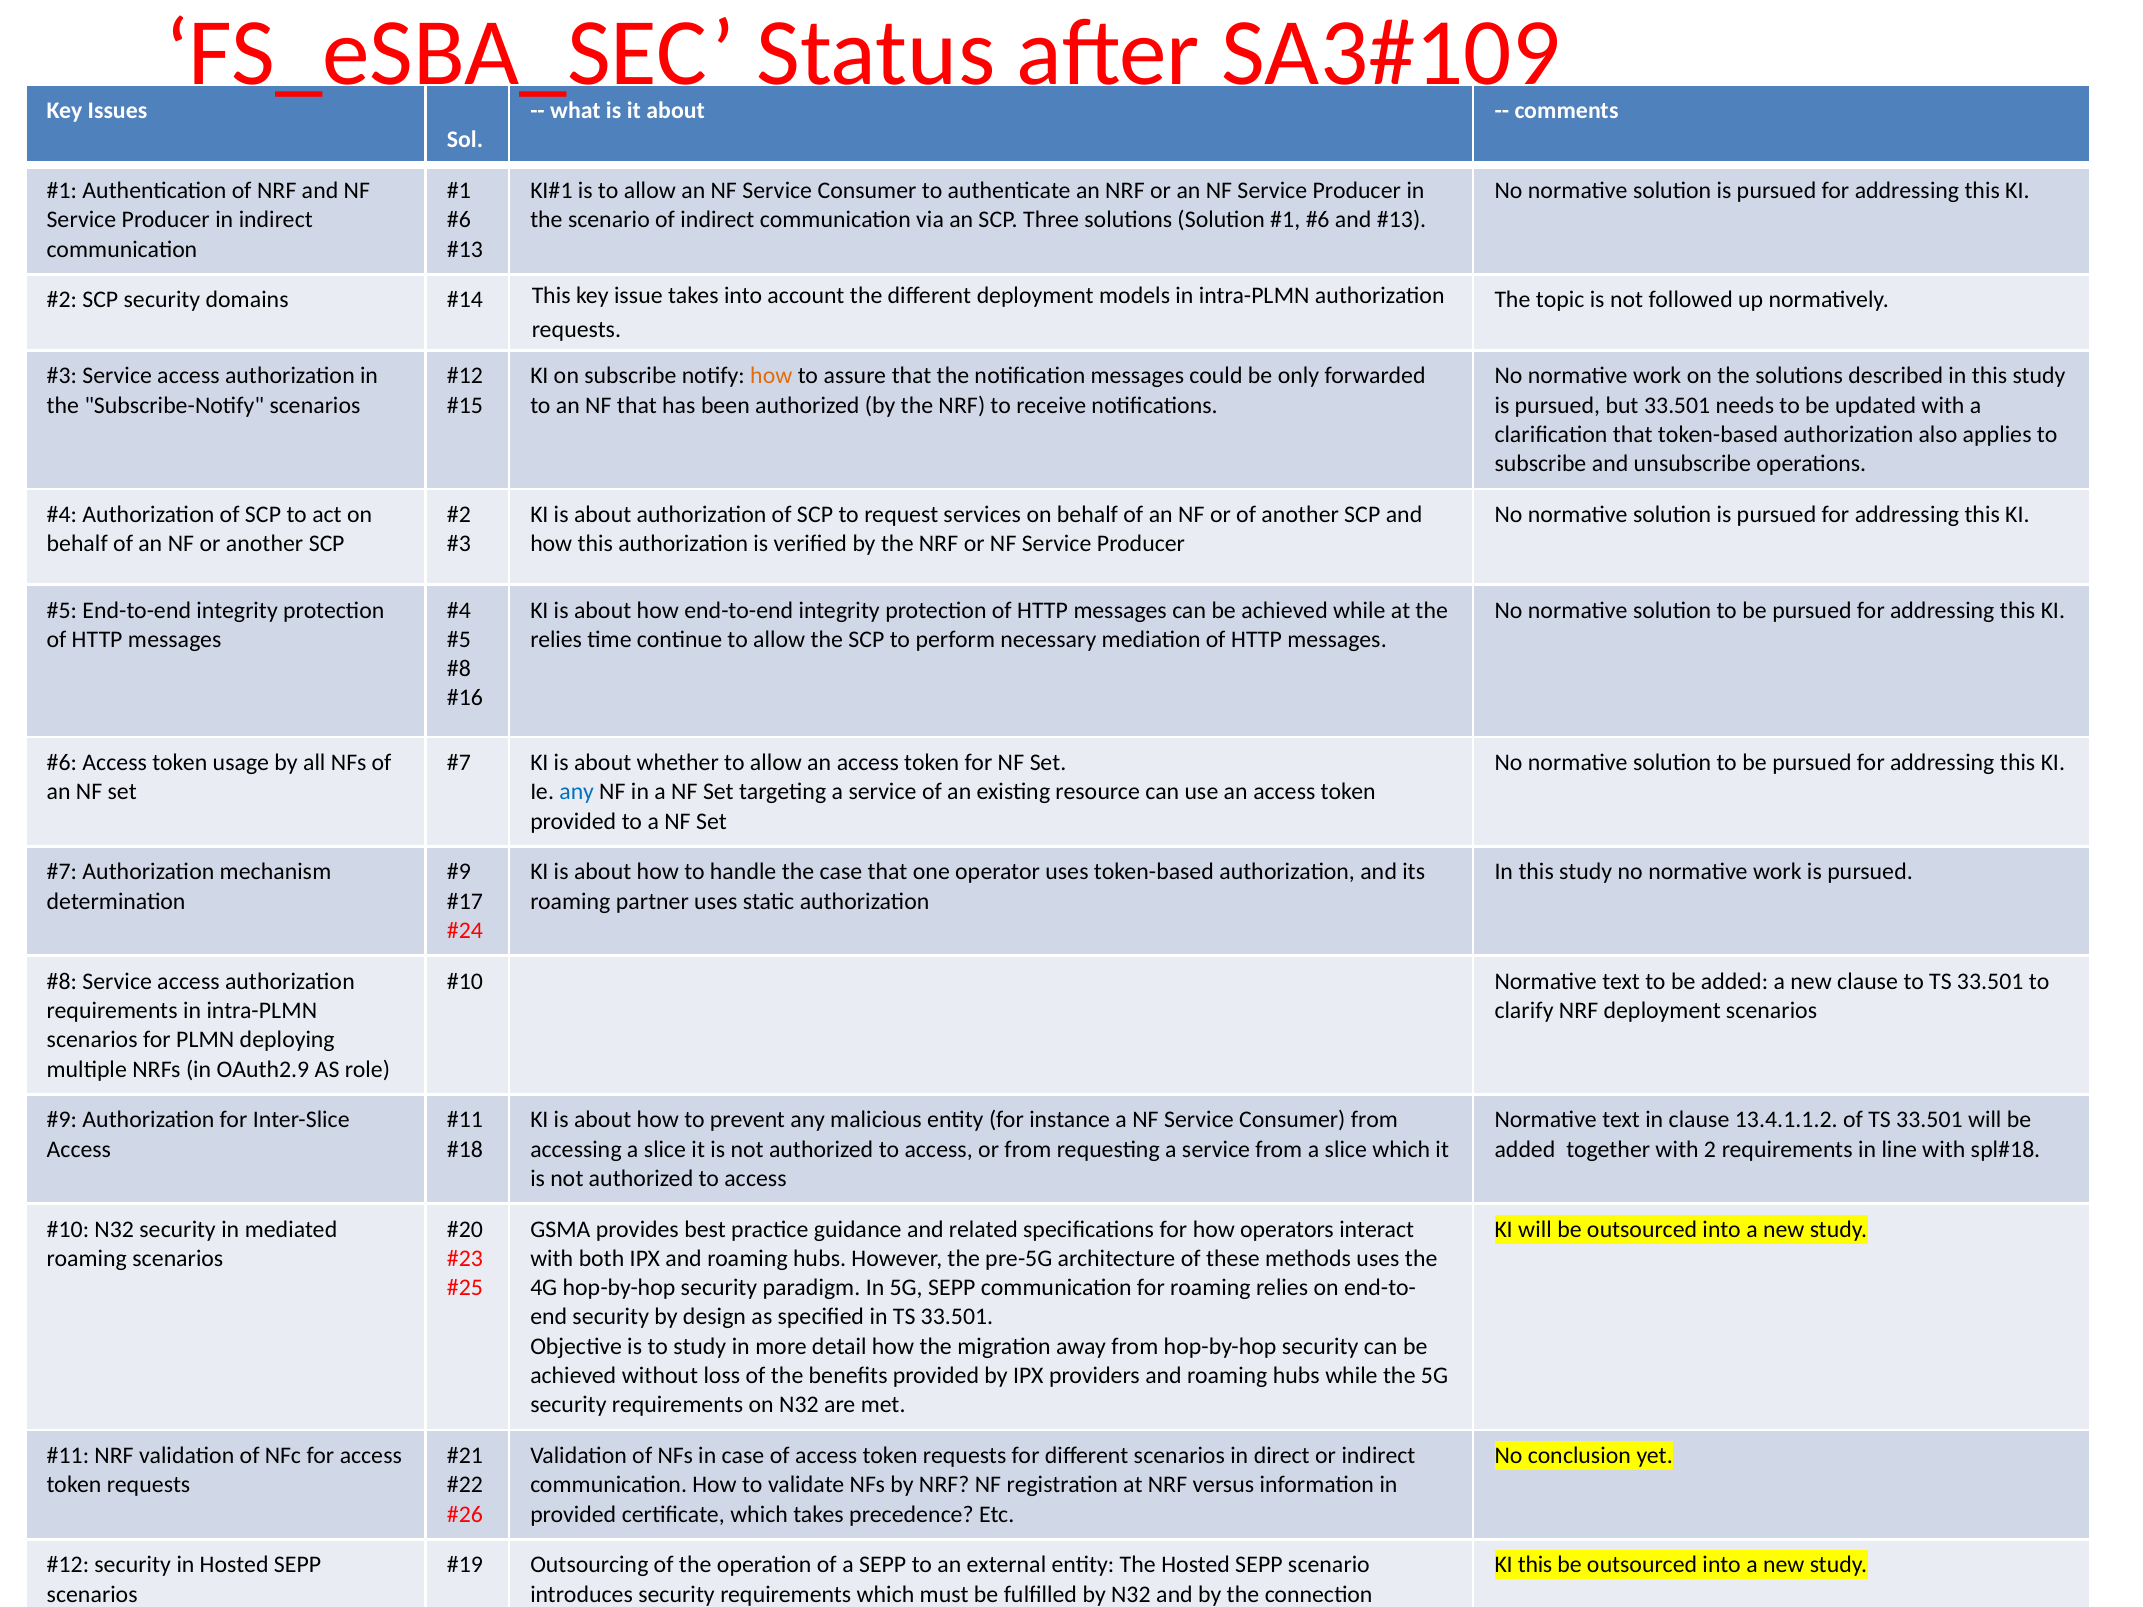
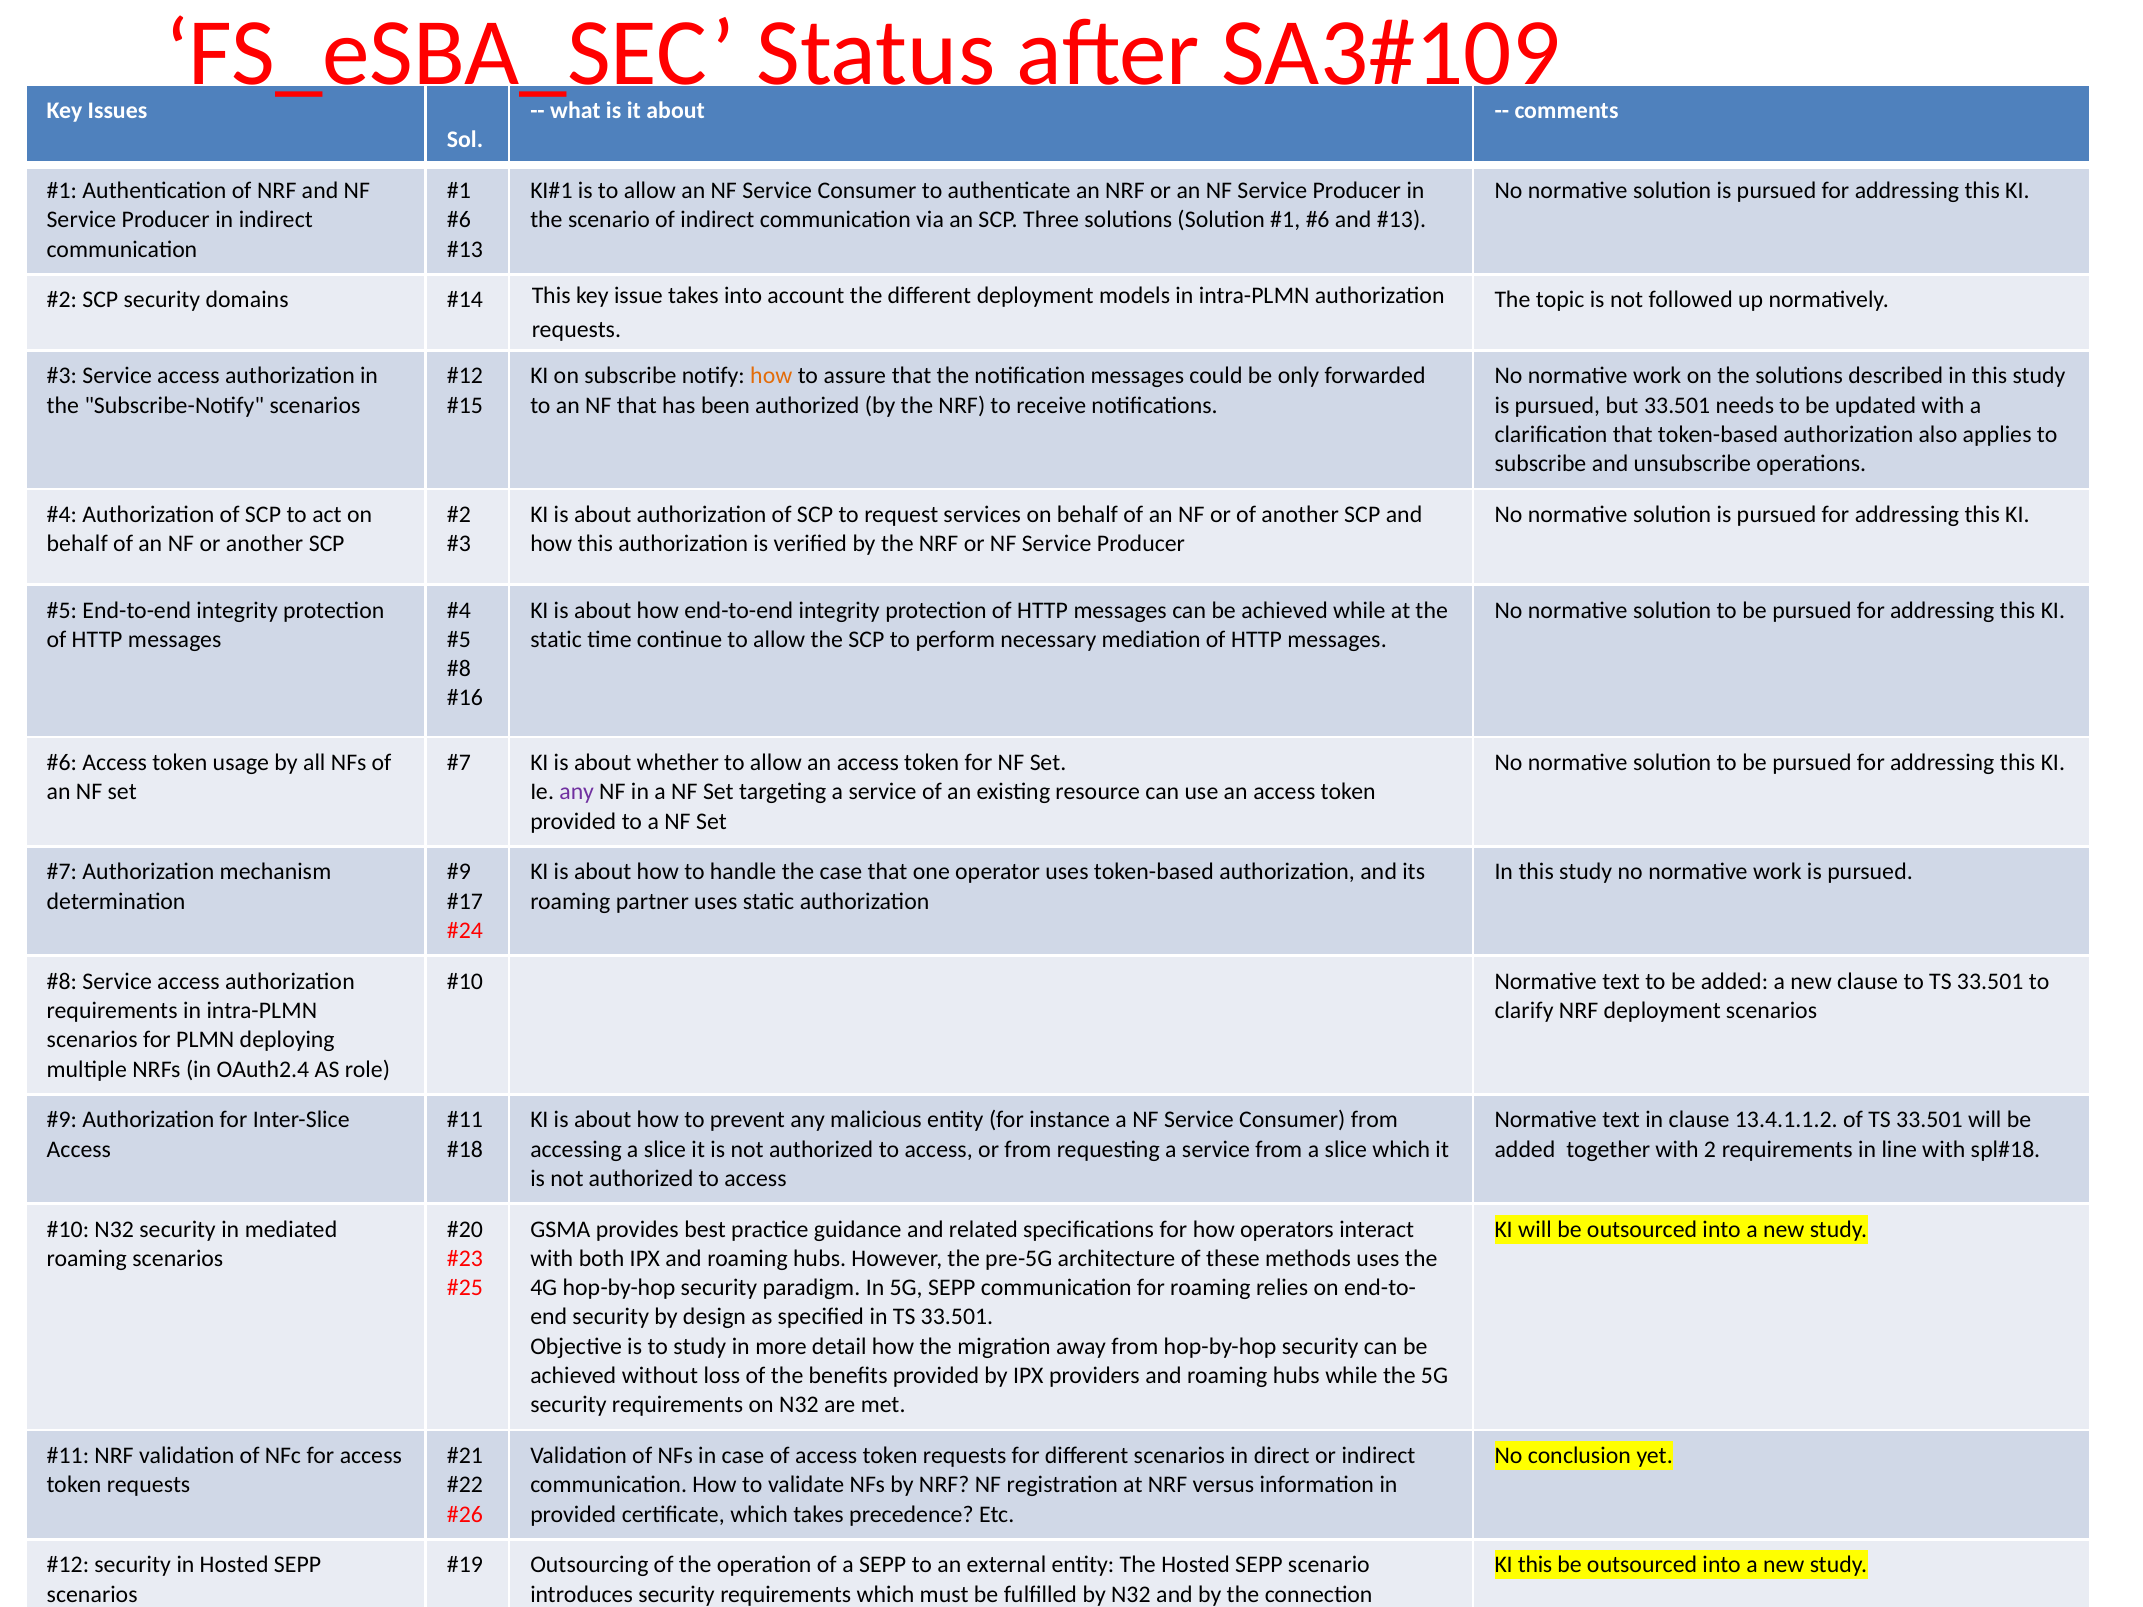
relies at (556, 640): relies -> static
any at (577, 792) colour: blue -> purple
OAuth2.9: OAuth2.9 -> OAuth2.4
